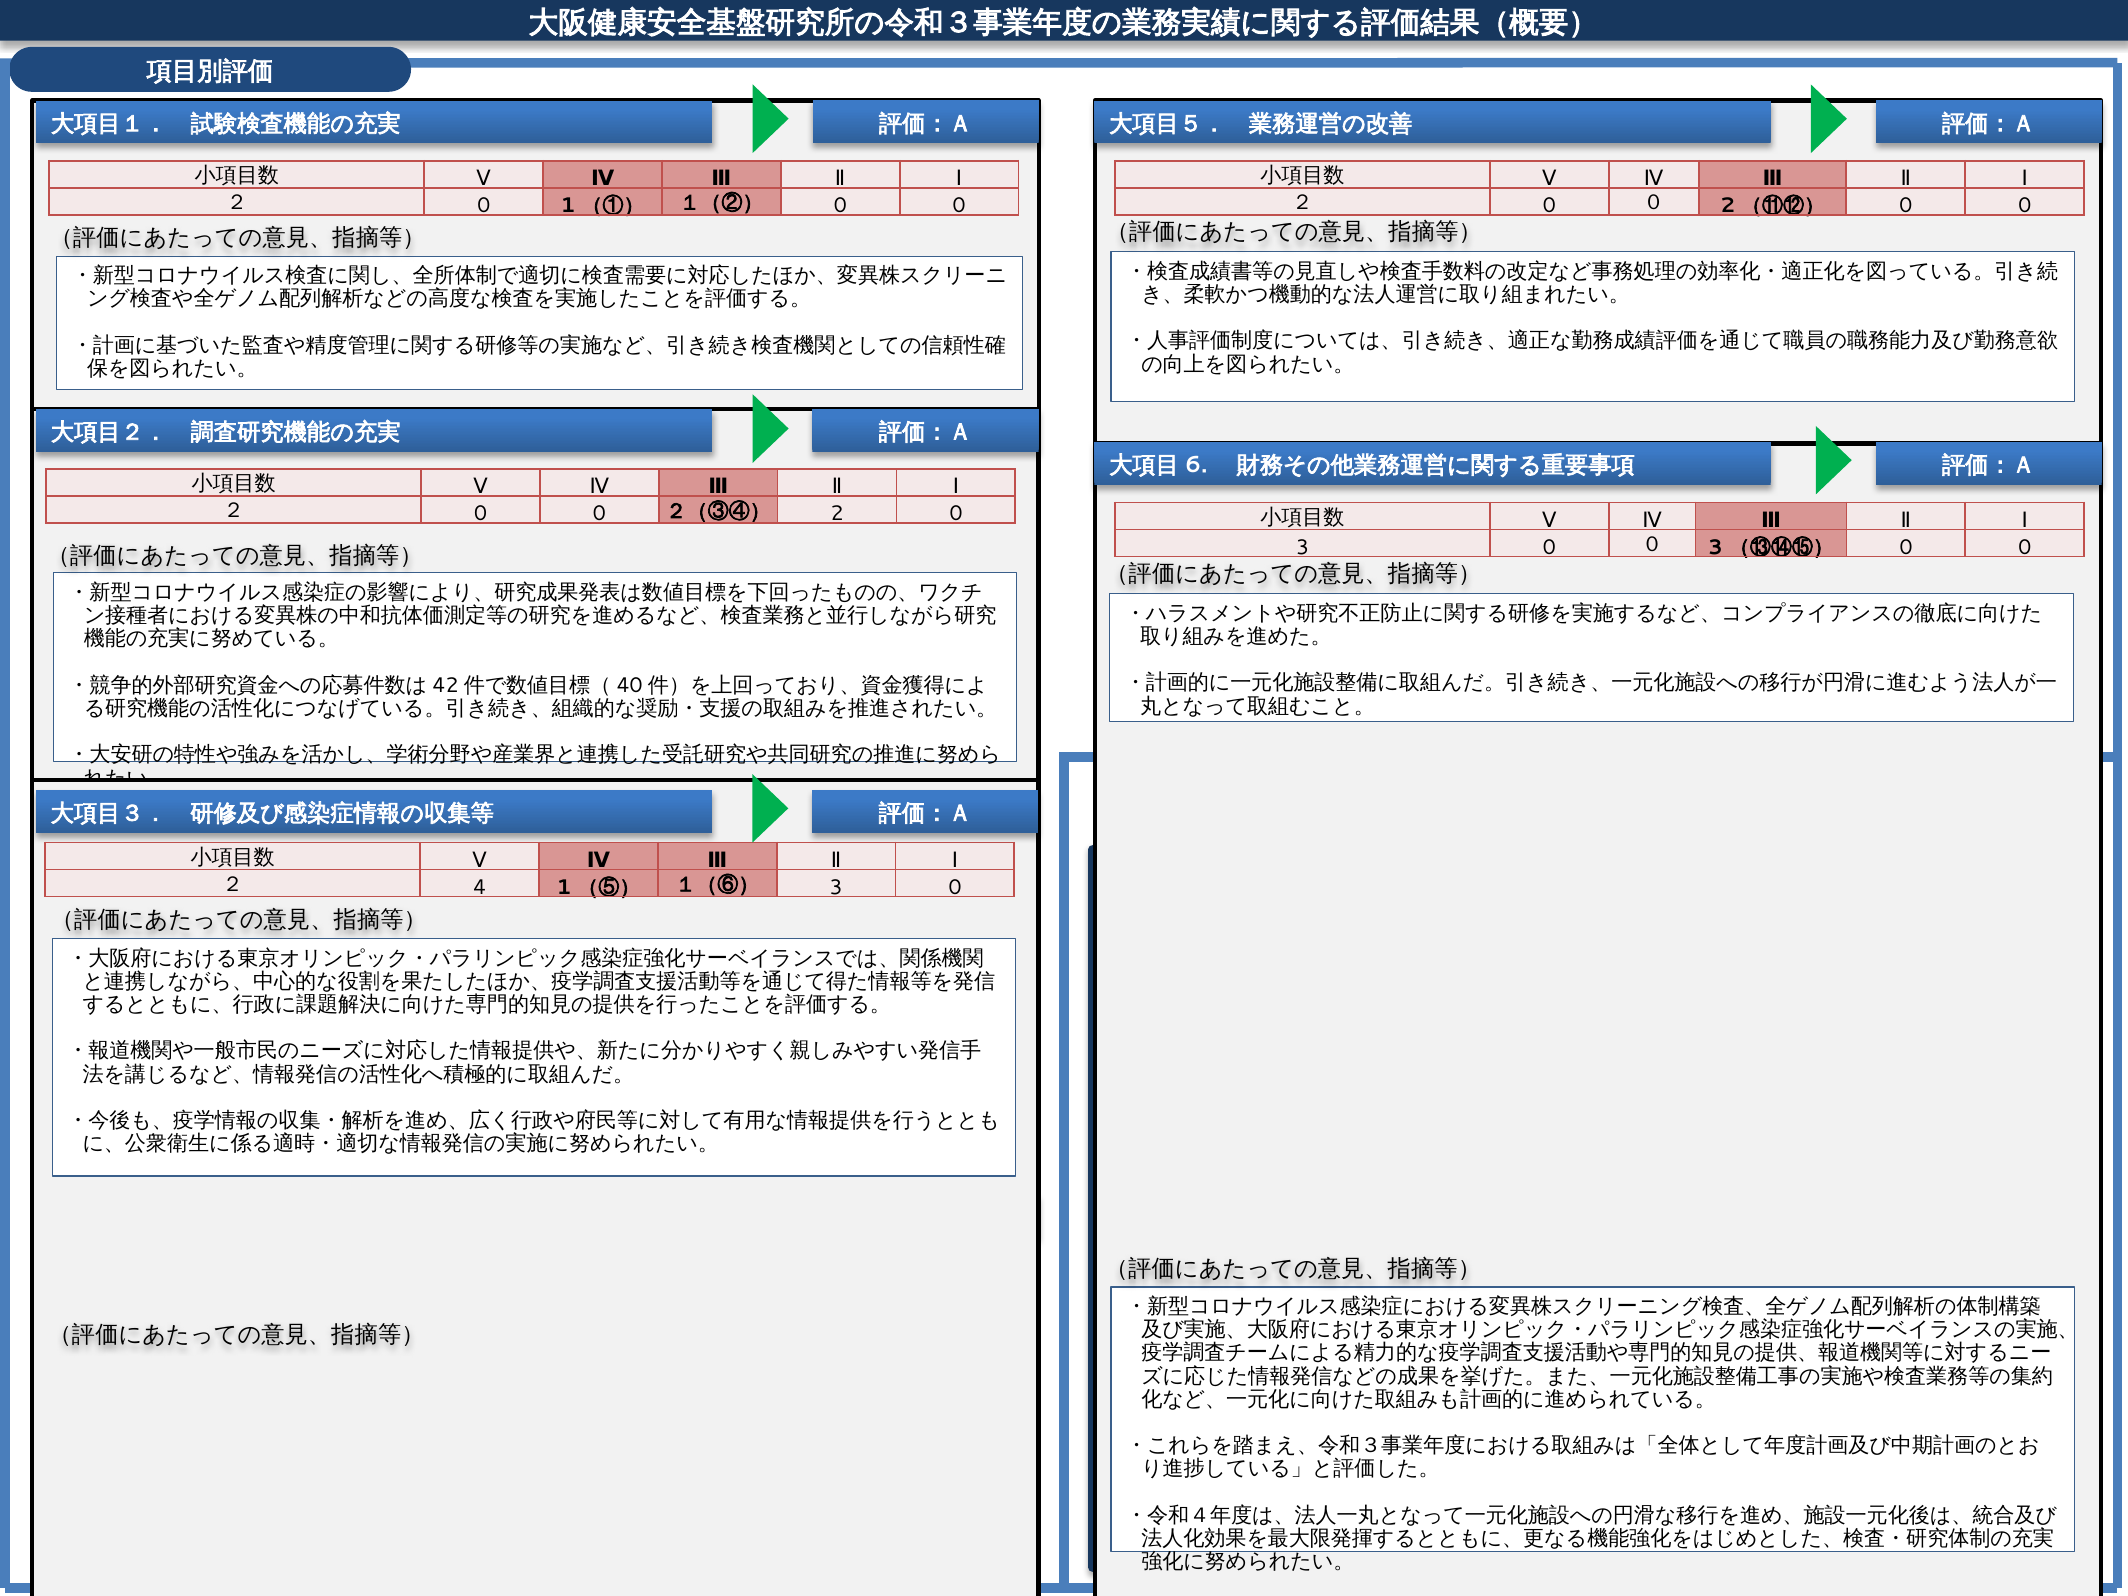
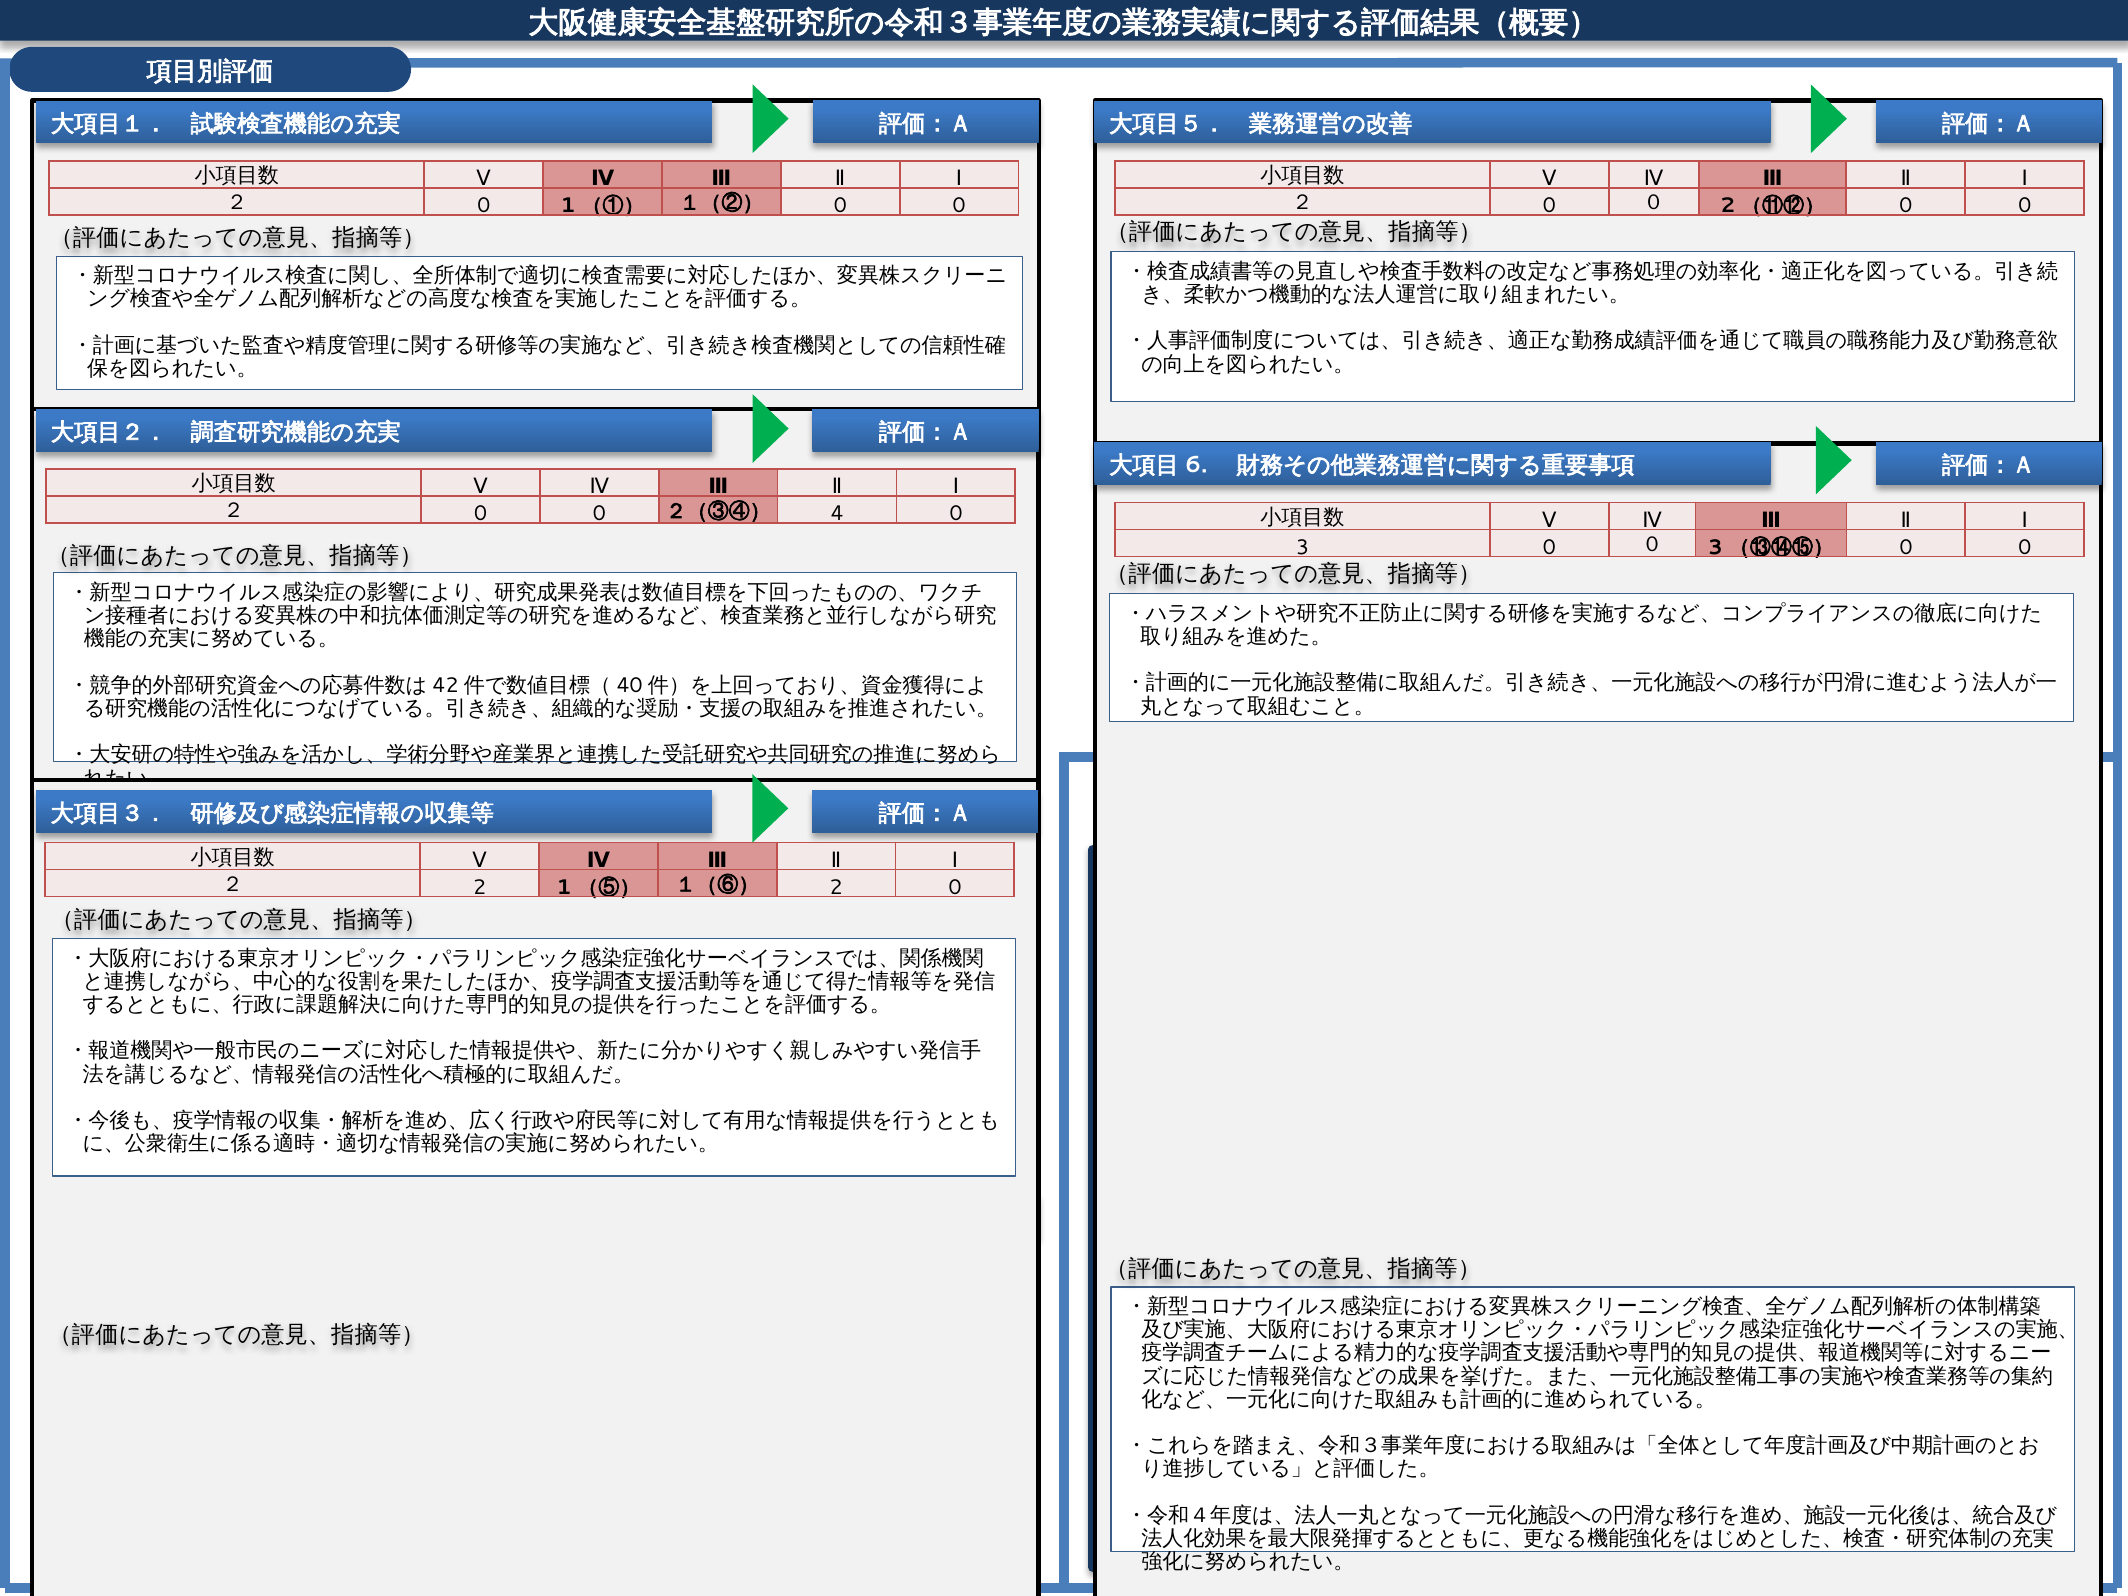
２（③④） 2: 2 -> 4
２ 4: 4 -> 2
１（⑥） 3: 3 -> 2
